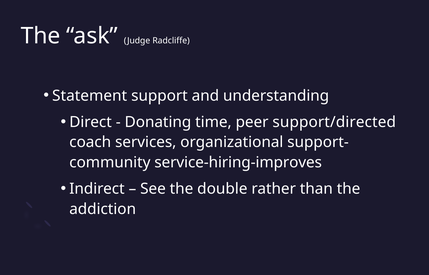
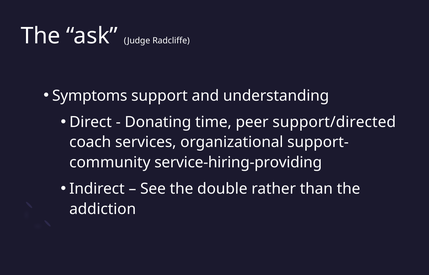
Statement: Statement -> Symptoms
service-hiring-improves: service-hiring-improves -> service-hiring-providing
